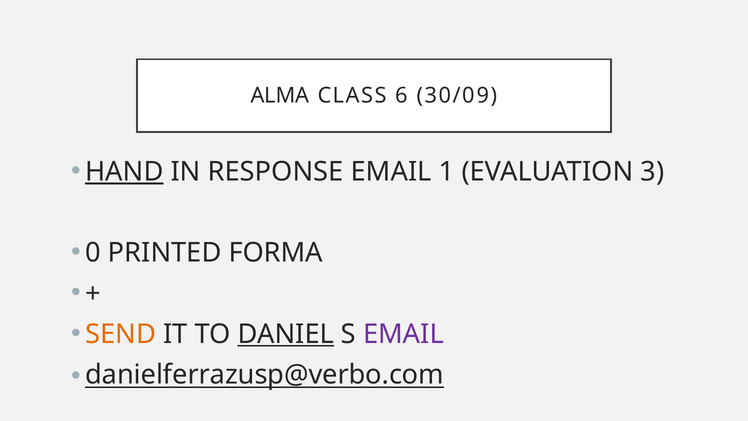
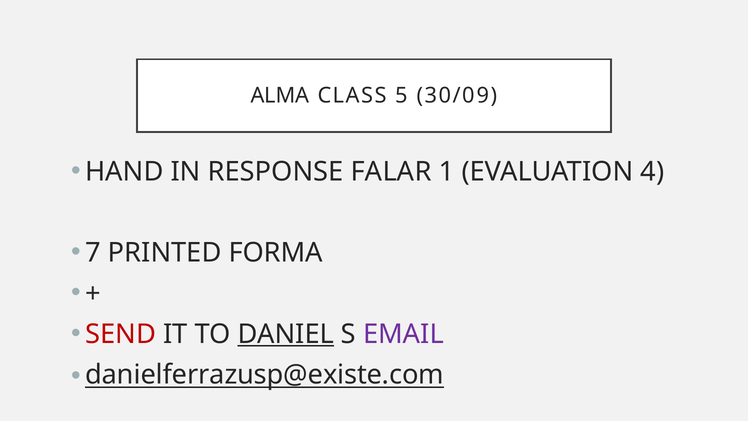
6: 6 -> 5
HAND underline: present -> none
RESPONSE EMAIL: EMAIL -> FALAR
3: 3 -> 4
0: 0 -> 7
SEND colour: orange -> red
danielferrazusp@verbo.com: danielferrazusp@verbo.com -> danielferrazusp@existe.com
